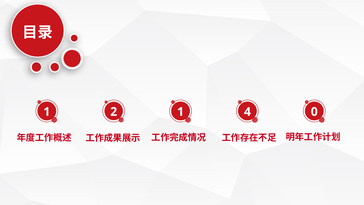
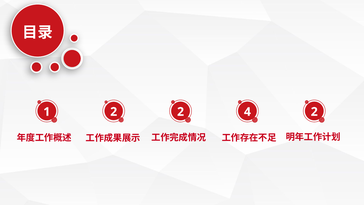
2 1: 1 -> 2
4 0: 0 -> 2
